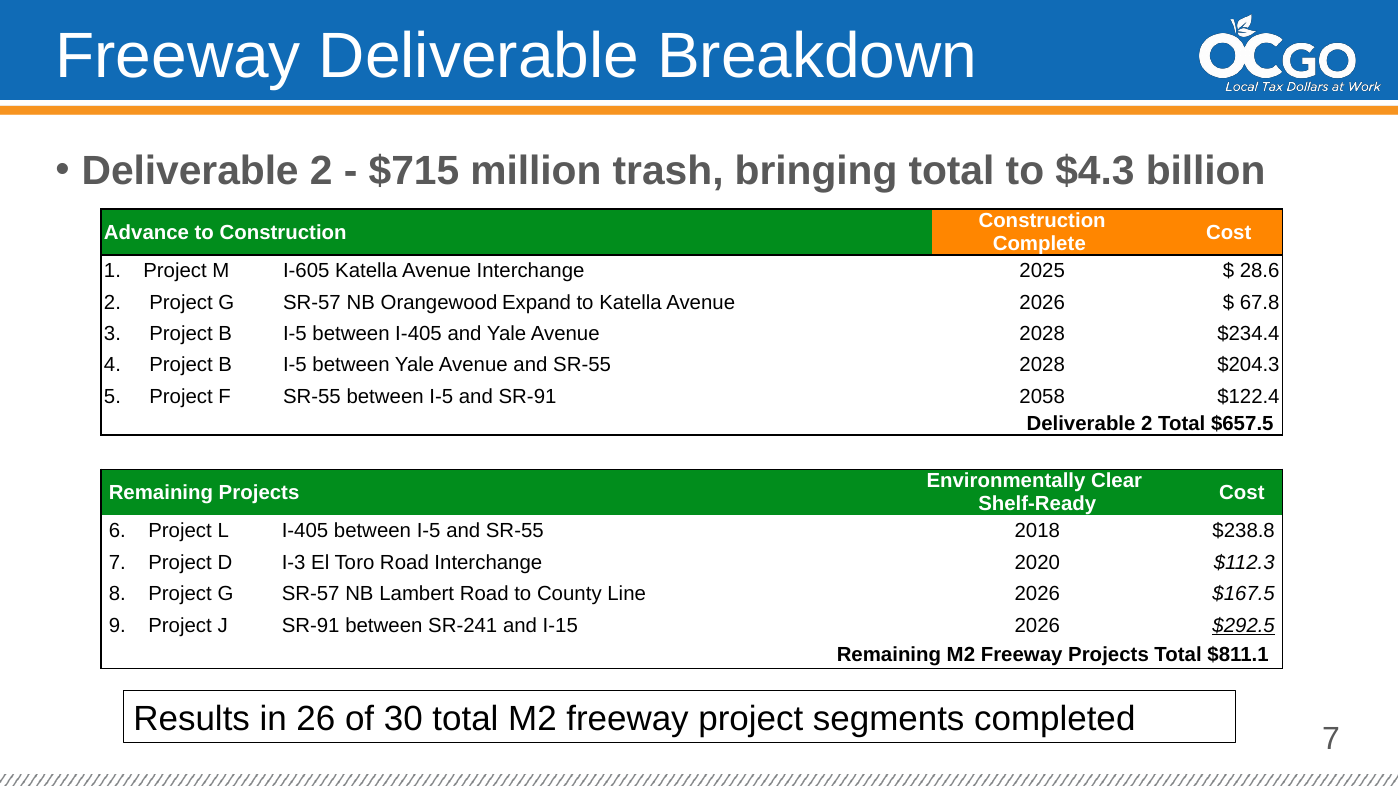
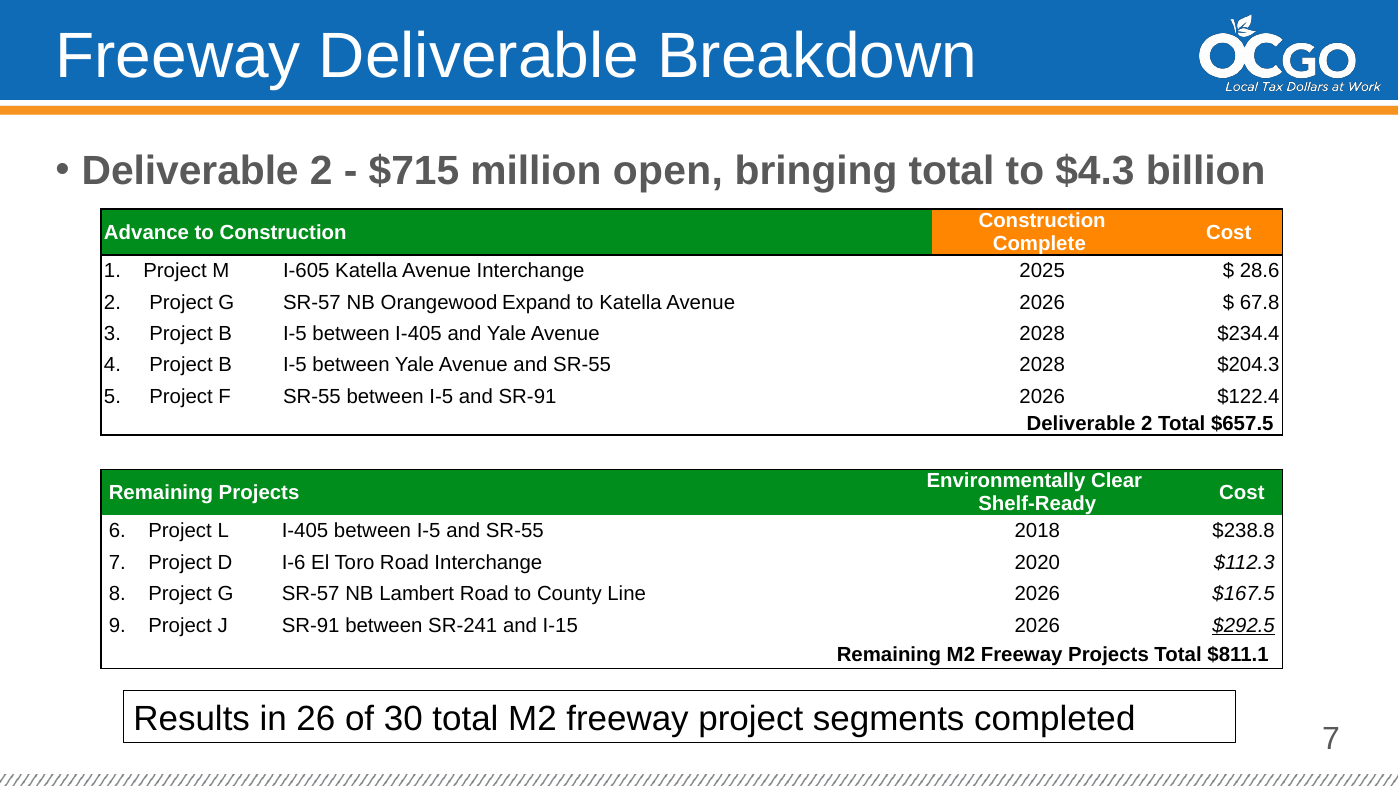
trash: trash -> open
SR-91 2058: 2058 -> 2026
I-3: I-3 -> I-6
